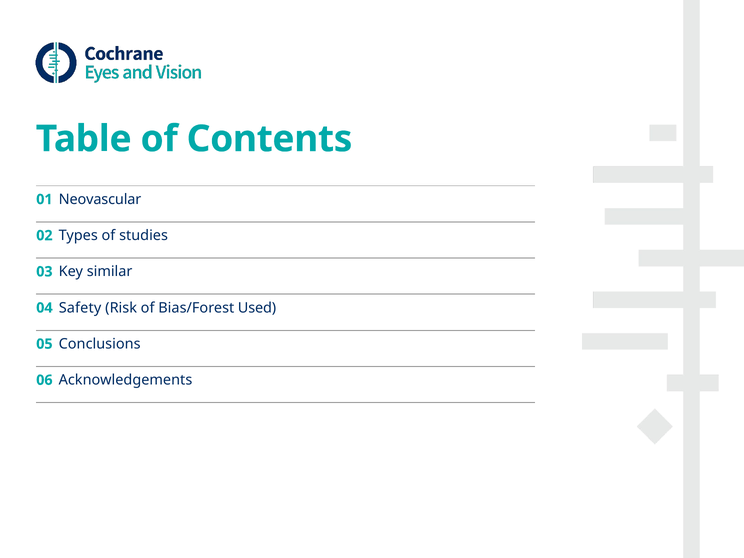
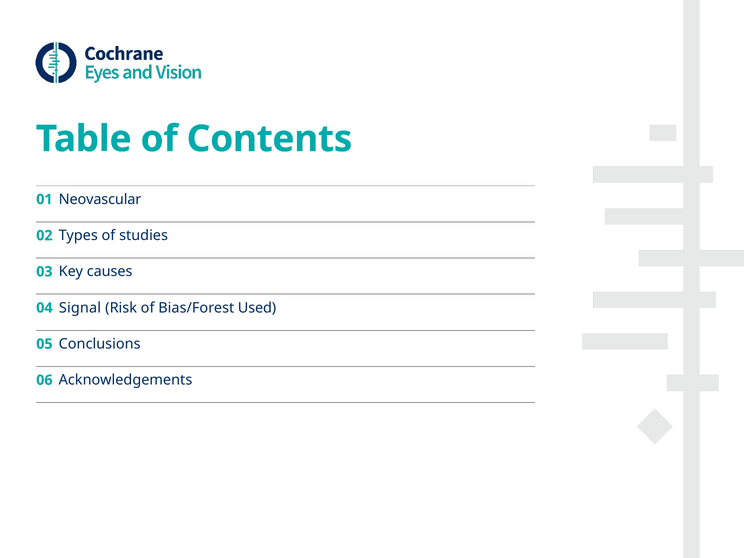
similar: similar -> causes
Safety: Safety -> Signal
